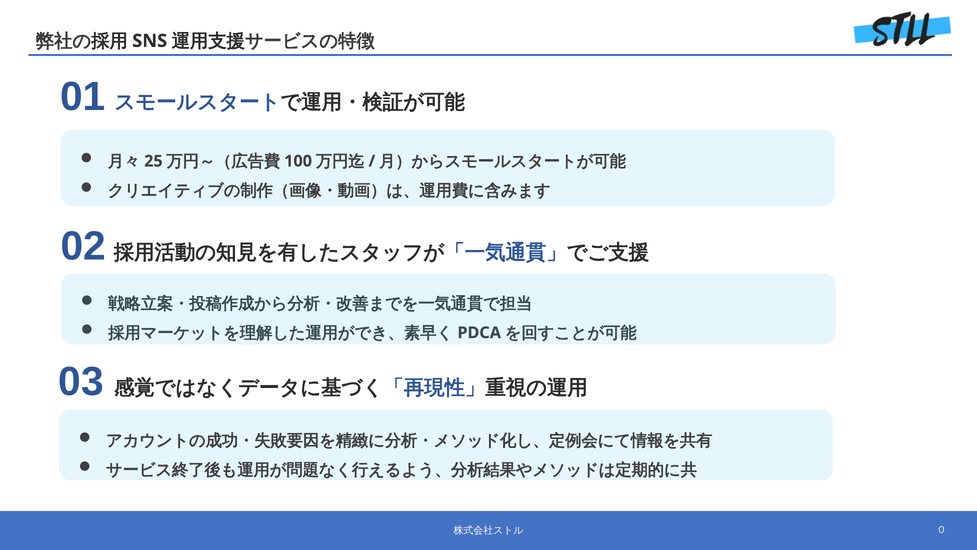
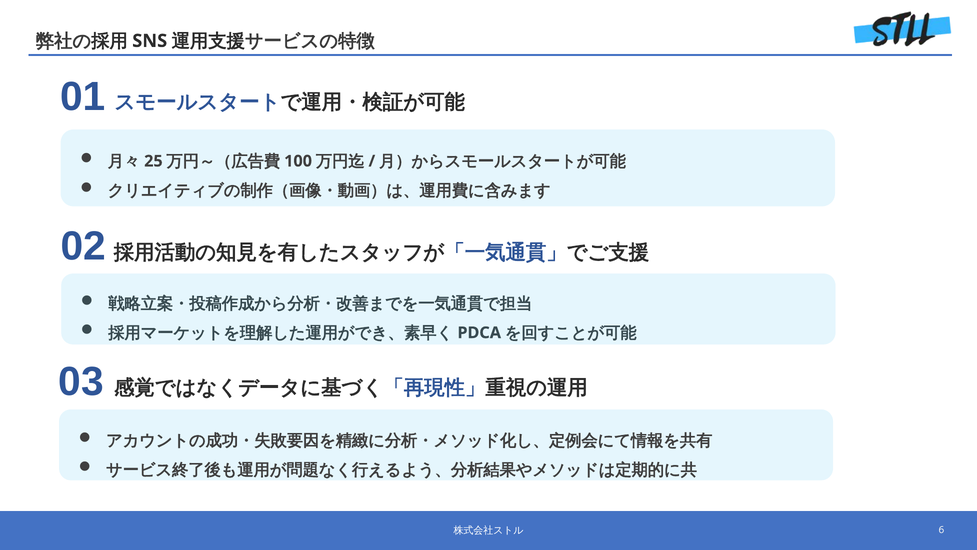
0: 0 -> 6
